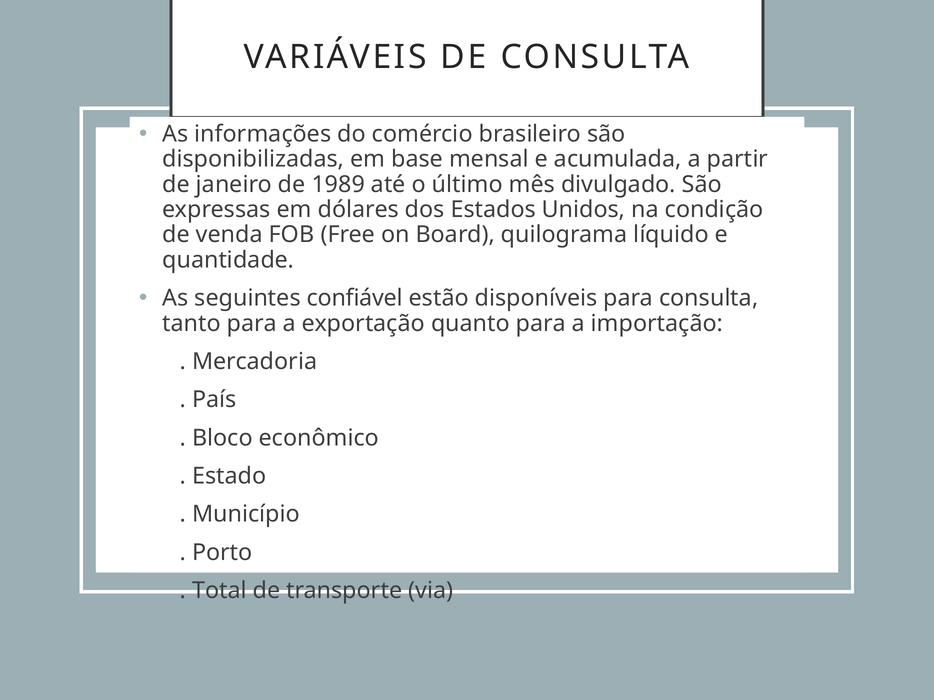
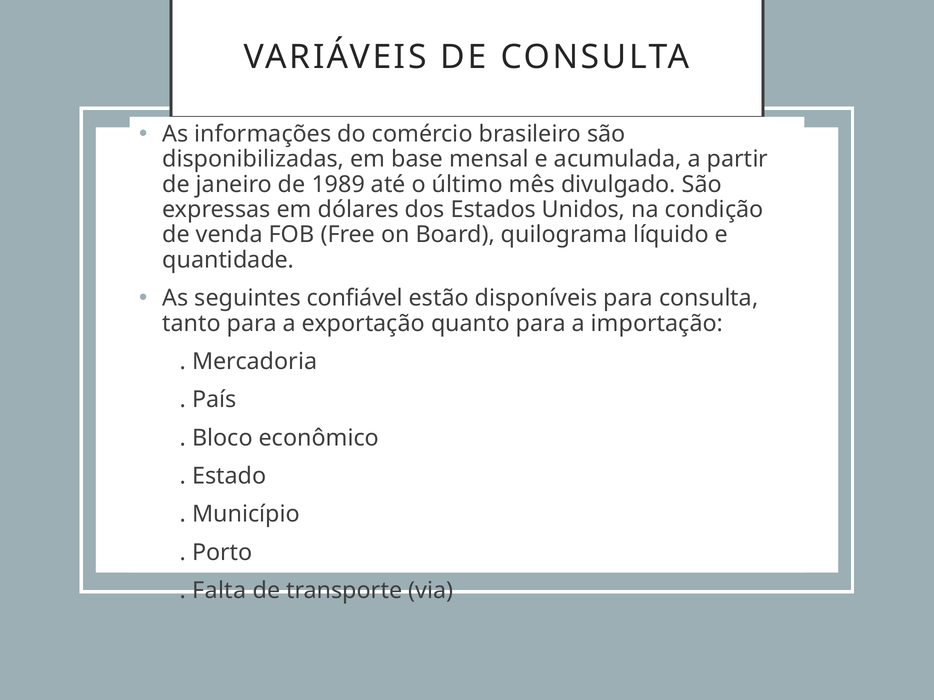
Total: Total -> Falta
